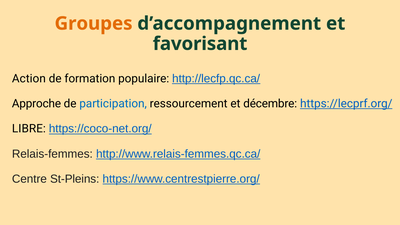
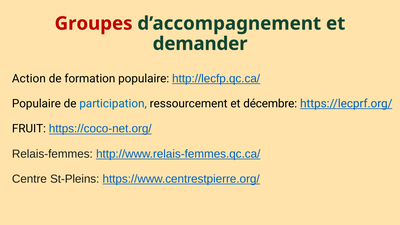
Groupes colour: orange -> red
favorisant: favorisant -> demander
Approche at (36, 104): Approche -> Populaire
LIBRE: LIBRE -> FRUIT
